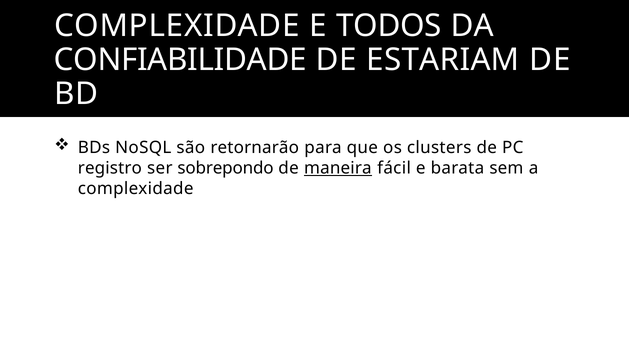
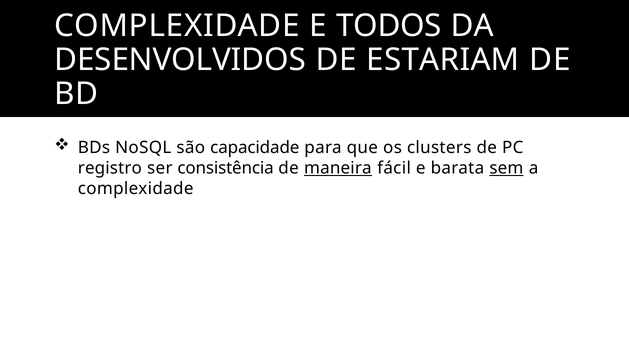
CONFIABILIDADE: CONFIABILIDADE -> DESENVOLVIDOS
retornarão: retornarão -> capacidade
sobrepondo: sobrepondo -> consistência
sem underline: none -> present
